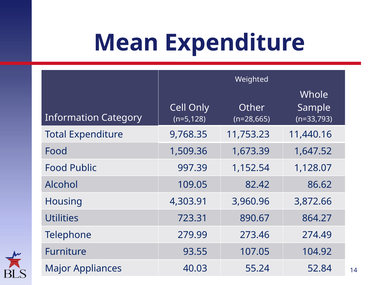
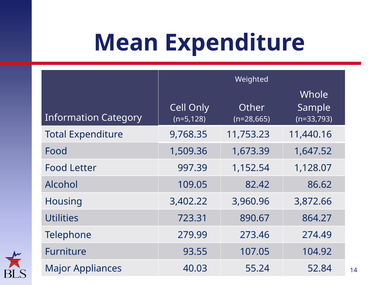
Public: Public -> Letter
4,303.91: 4,303.91 -> 3,402.22
